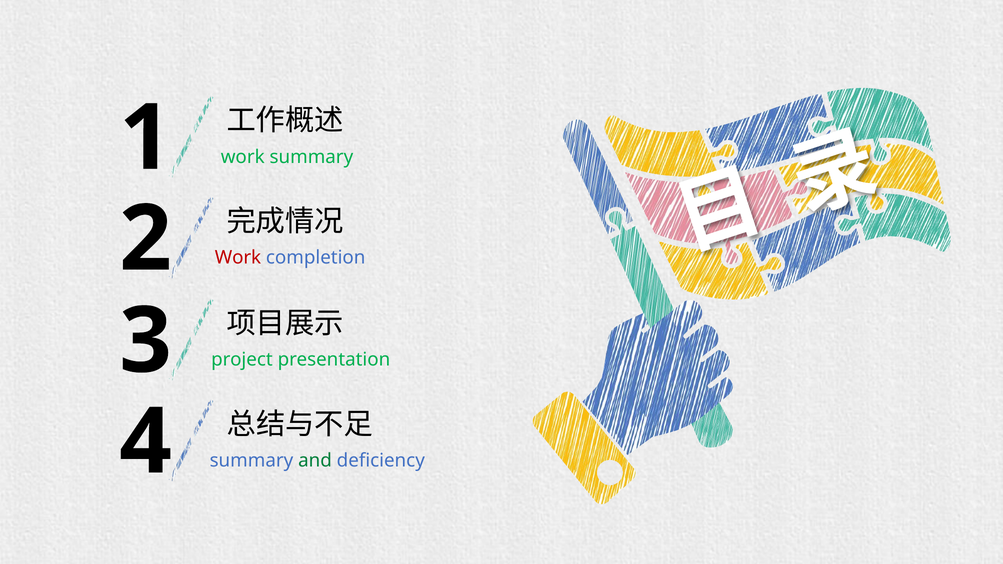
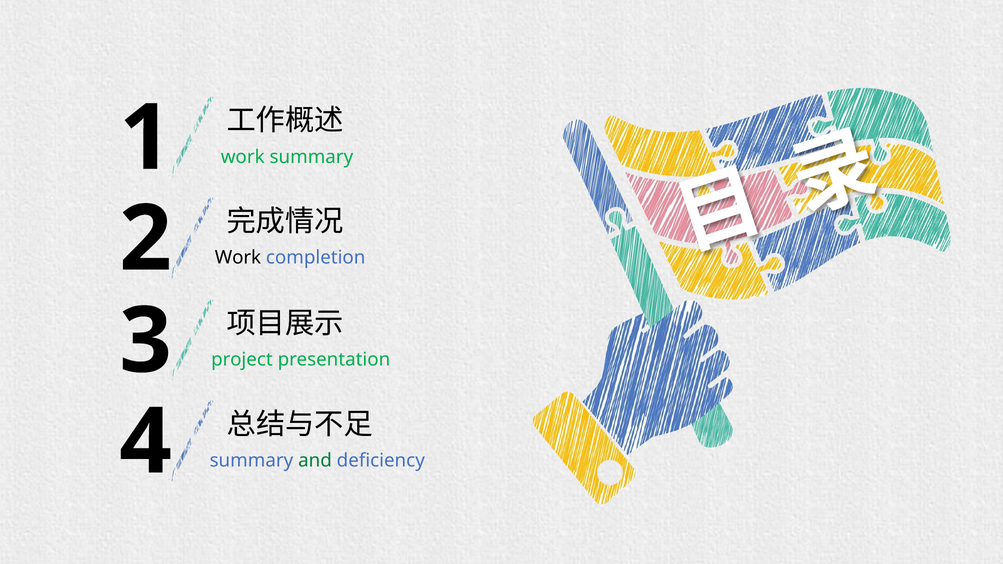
Work at (238, 258) colour: red -> black
